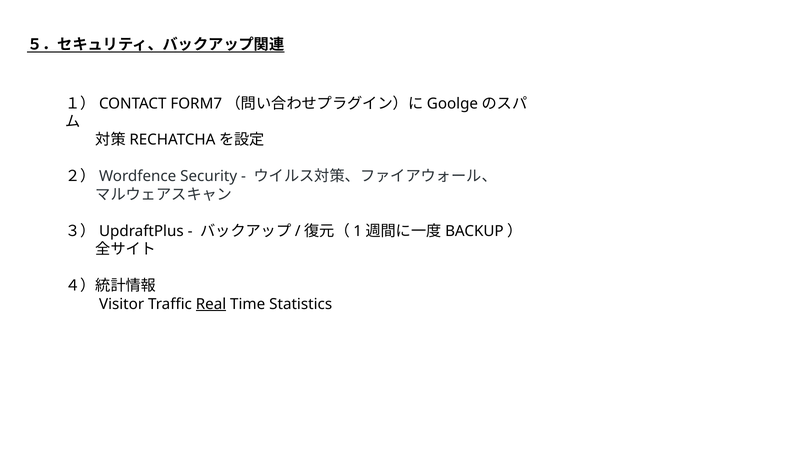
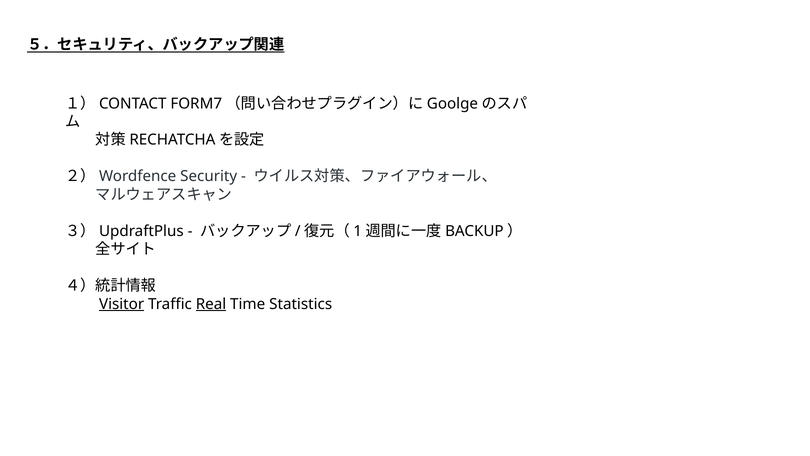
Visitor underline: none -> present
